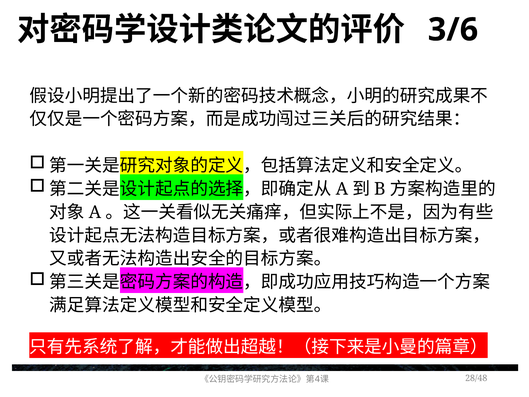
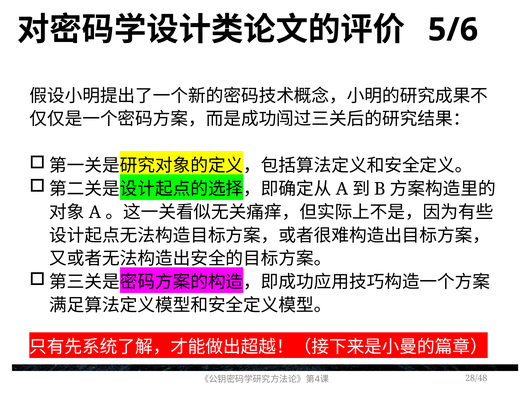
3/6: 3/6 -> 5/6
